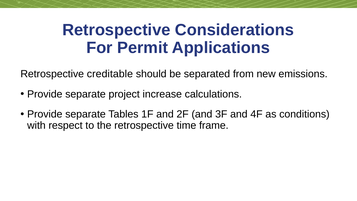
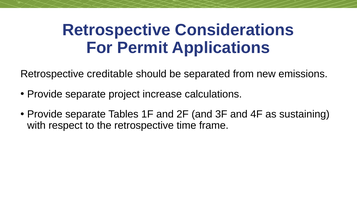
conditions: conditions -> sustaining
